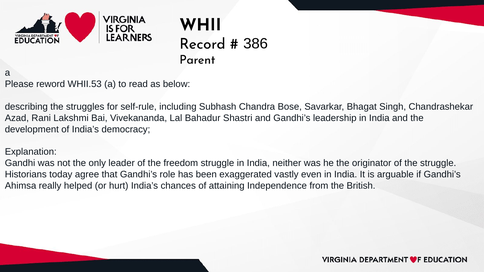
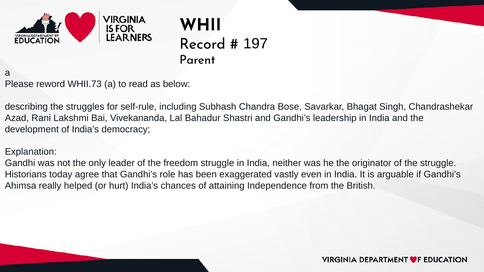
386: 386 -> 197
WHII.53: WHII.53 -> WHII.73
